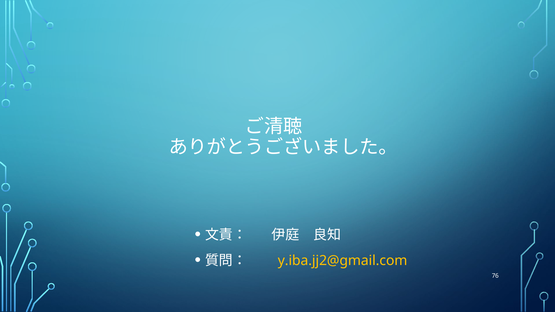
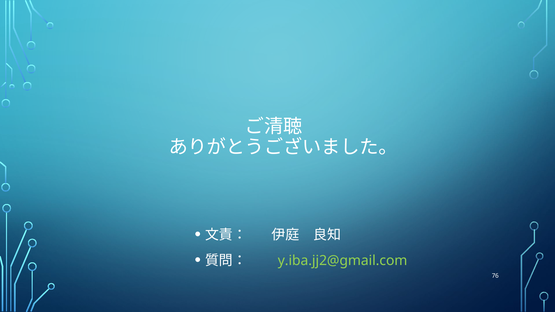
y.iba.jj2@gmail.com colour: yellow -> light green
